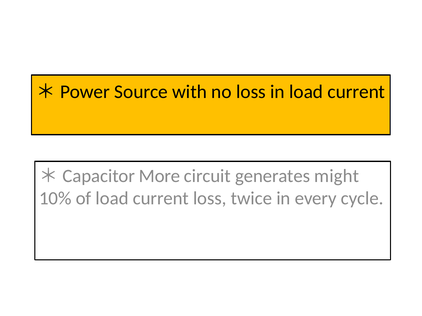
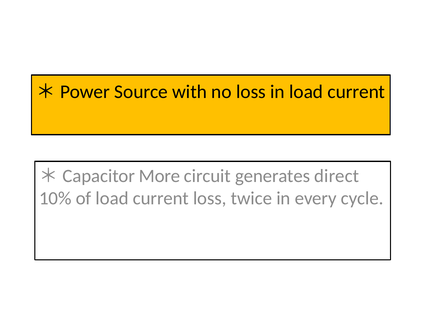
might: might -> direct
